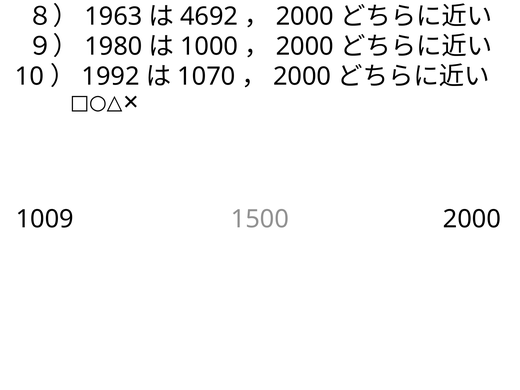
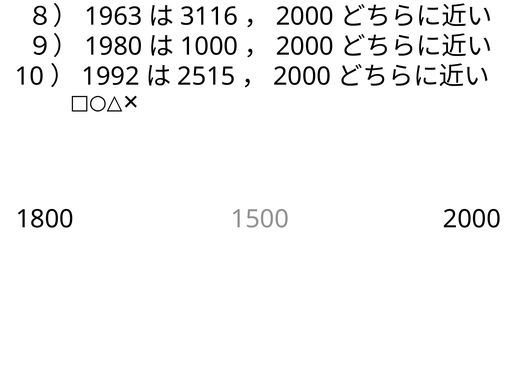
4692: 4692 -> 3116
1070: 1070 -> 2515
1009: 1009 -> 1800
